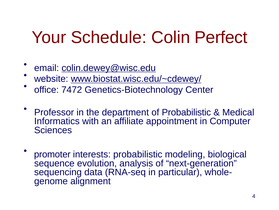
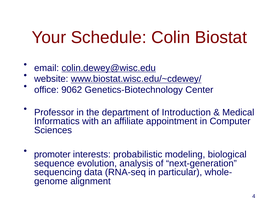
Perfect: Perfect -> Biostat
7472: 7472 -> 9062
of Probabilistic: Probabilistic -> Introduction
